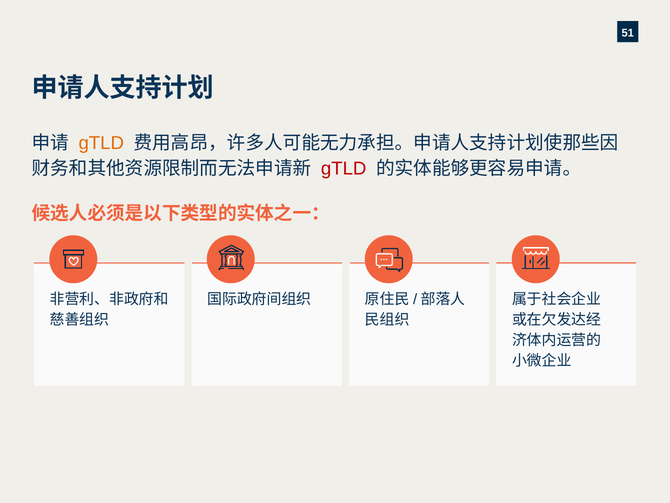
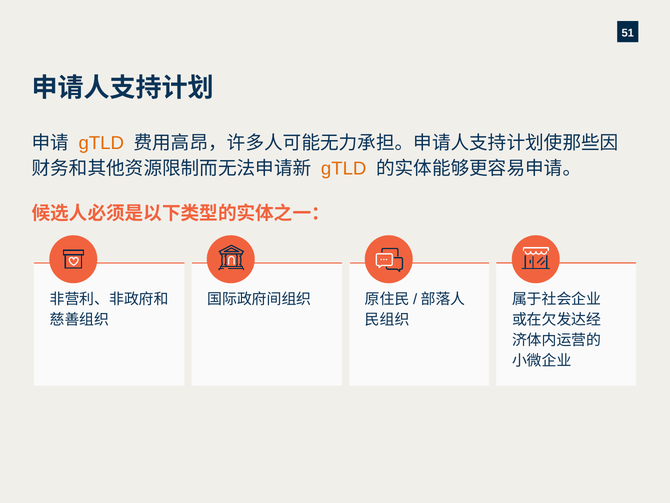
gTLD at (344, 169) colour: red -> orange
